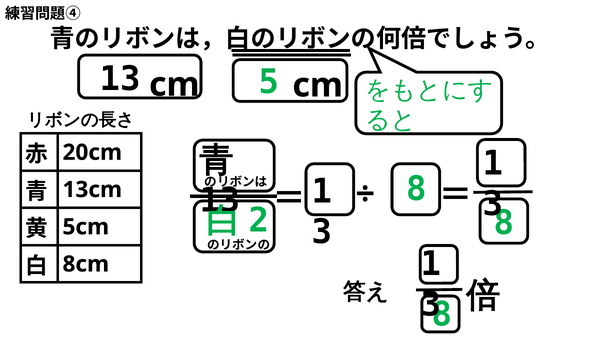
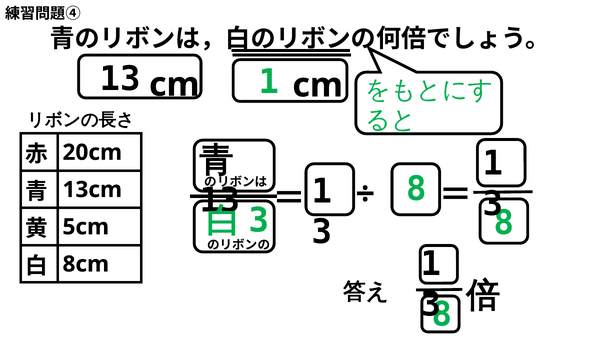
13 5: 5 -> 1
2 at (259, 221): 2 -> 3
